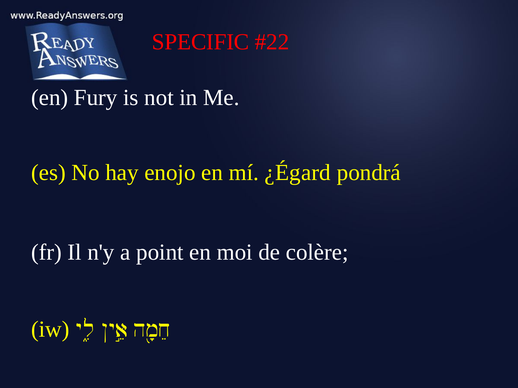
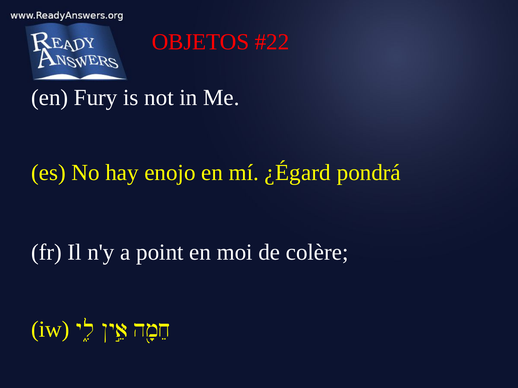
SPECIFIC: SPECIFIC -> OBJETOS
